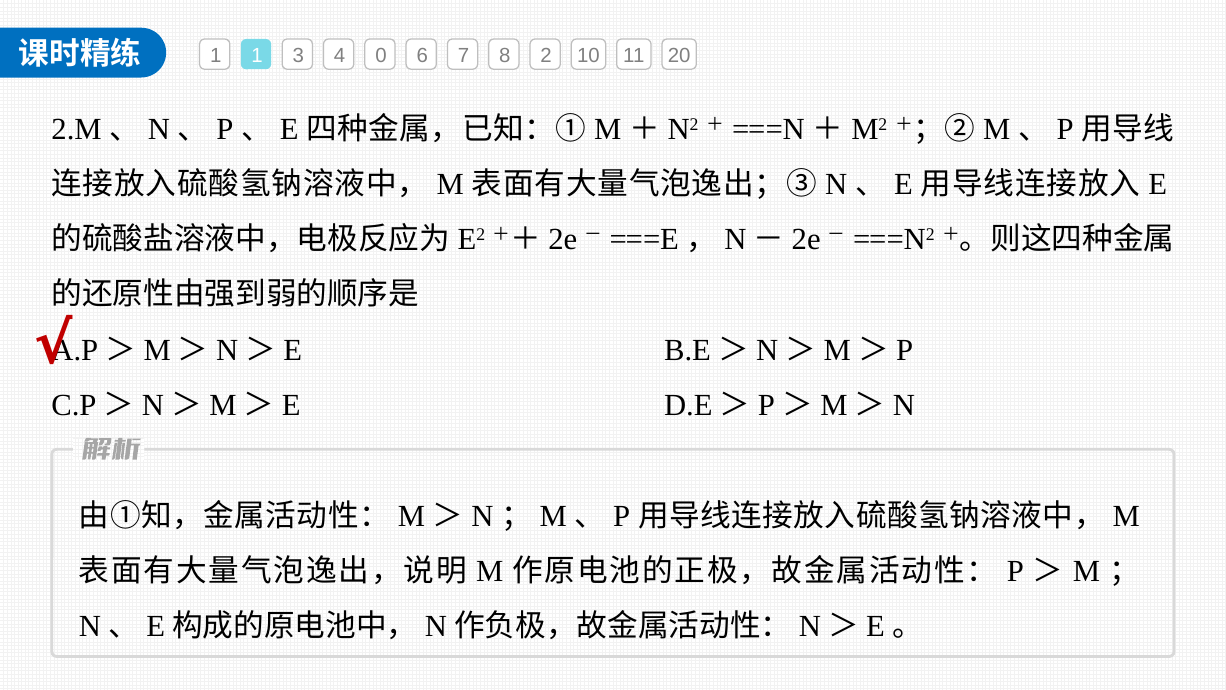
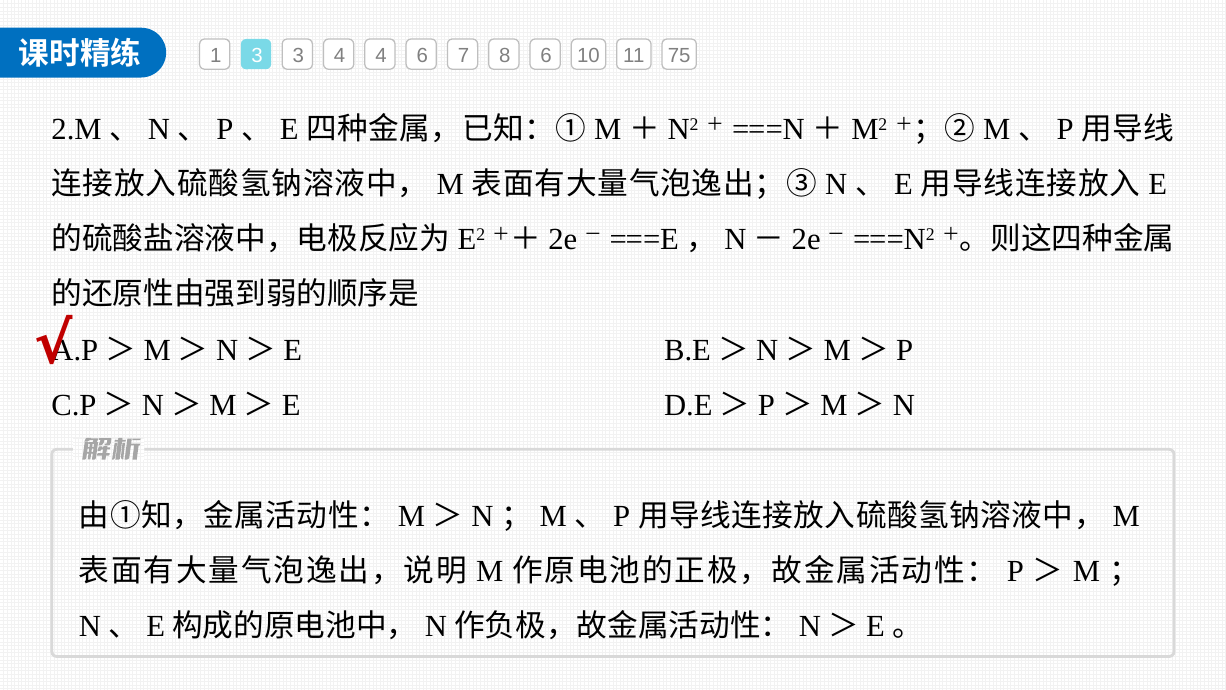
1 1: 1 -> 3
4 0: 0 -> 4
8 2: 2 -> 6
20: 20 -> 75
